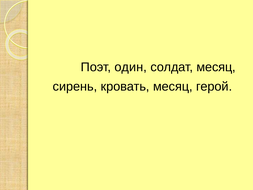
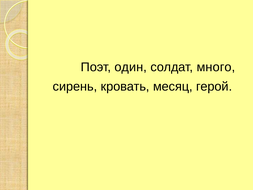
солдат месяц: месяц -> много
